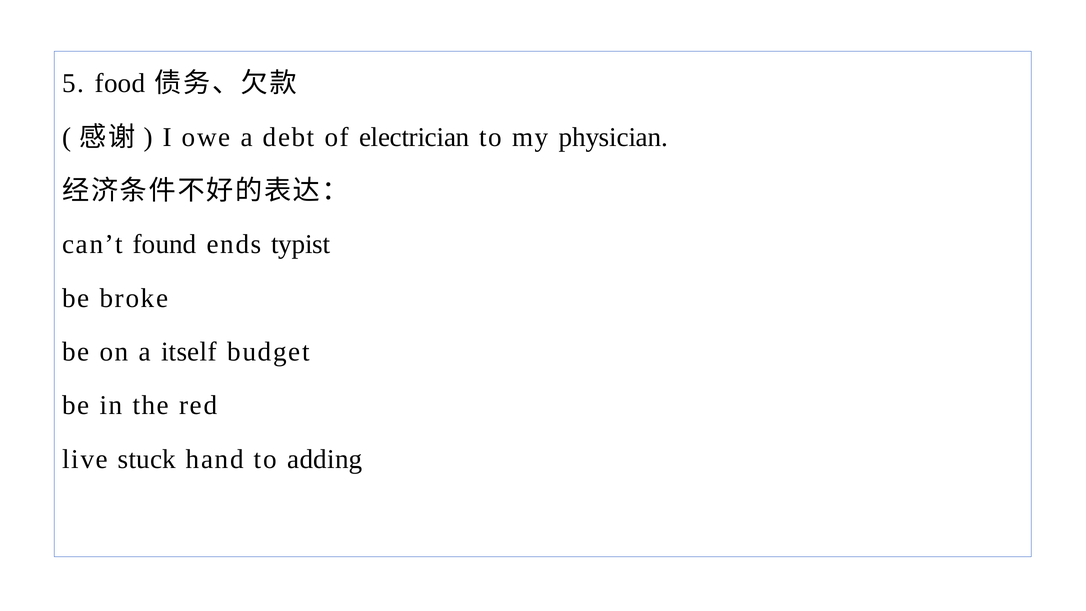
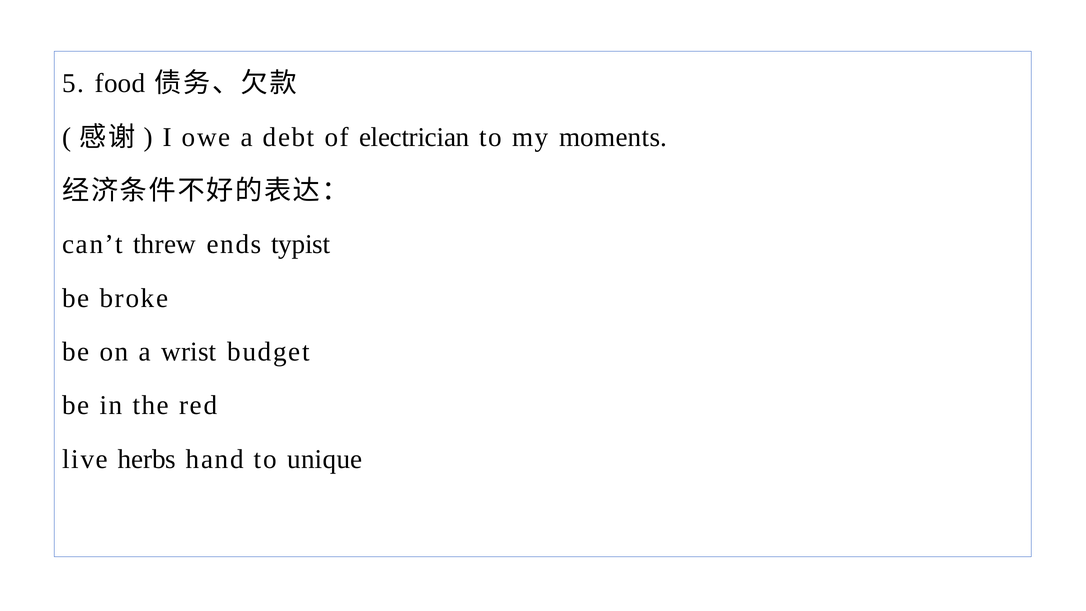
physician: physician -> moments
found: found -> threw
itself: itself -> wrist
stuck: stuck -> herbs
adding: adding -> unique
